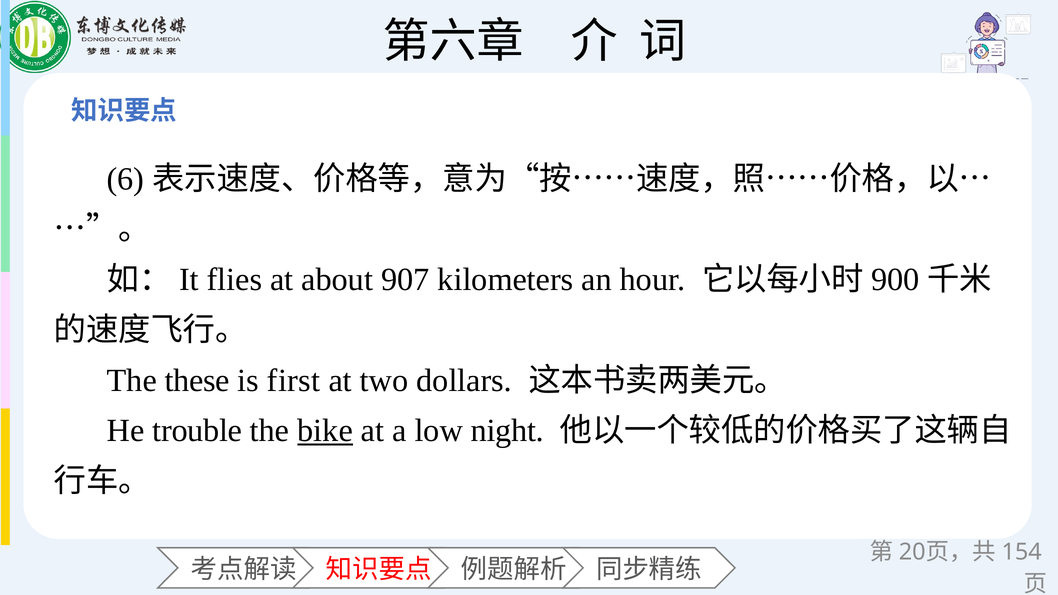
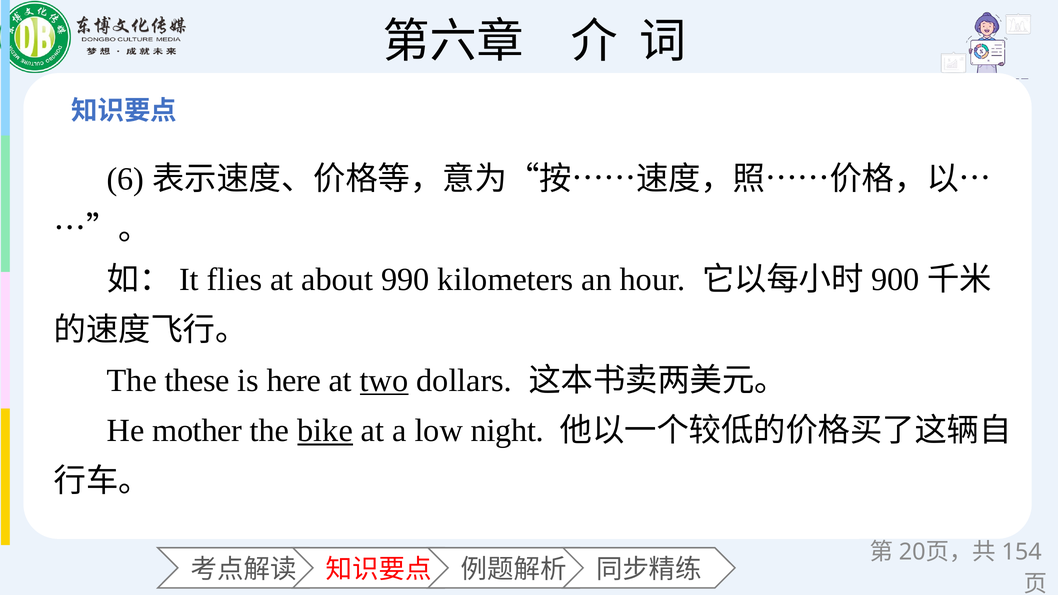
907: 907 -> 990
first: first -> here
two underline: none -> present
trouble: trouble -> mother
